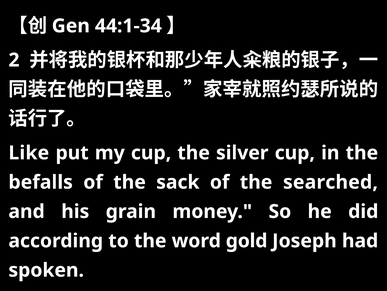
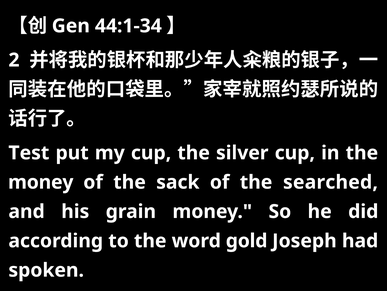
Like: Like -> Test
befalls at (41, 182): befalls -> money
